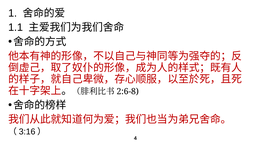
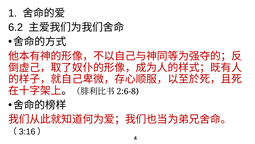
1.1: 1.1 -> 6.2
